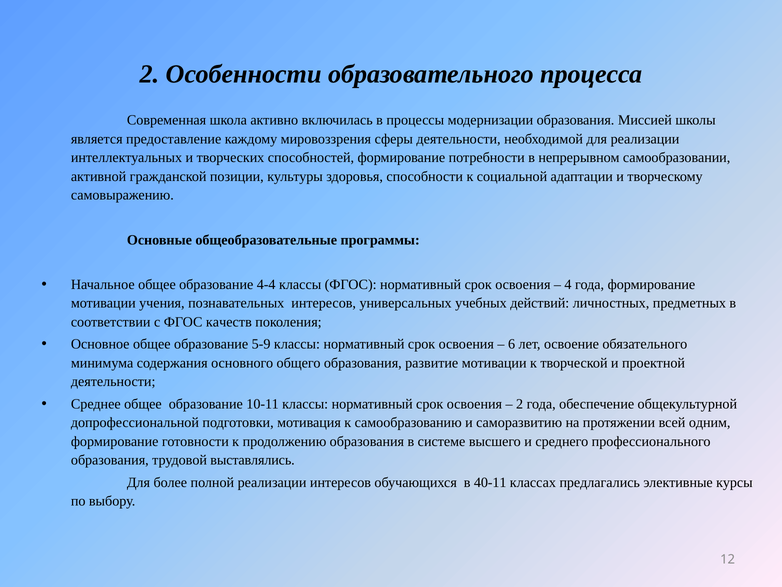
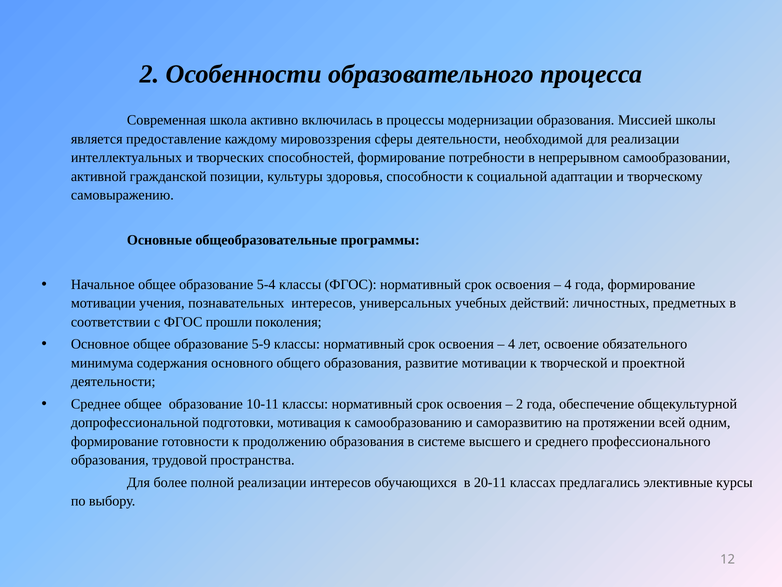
4-4: 4-4 -> 5-4
качеств: качеств -> прошли
6 at (512, 344): 6 -> 4
выставлялись: выставлялись -> пространства
40-11: 40-11 -> 20-11
